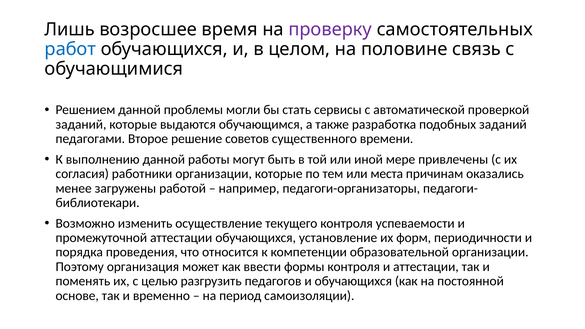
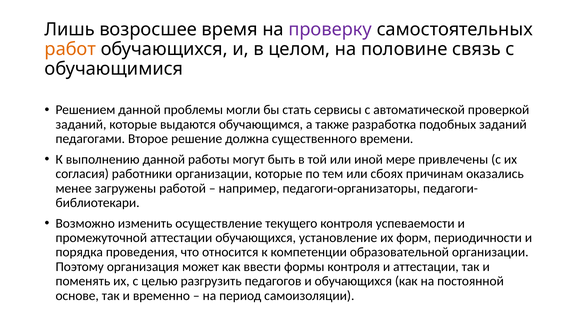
работ colour: blue -> orange
советов: советов -> должна
места: места -> сбоях
